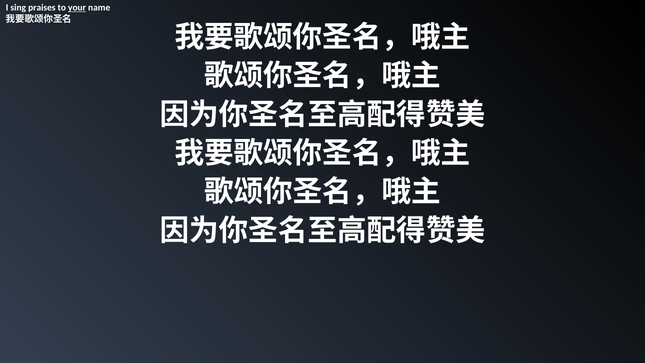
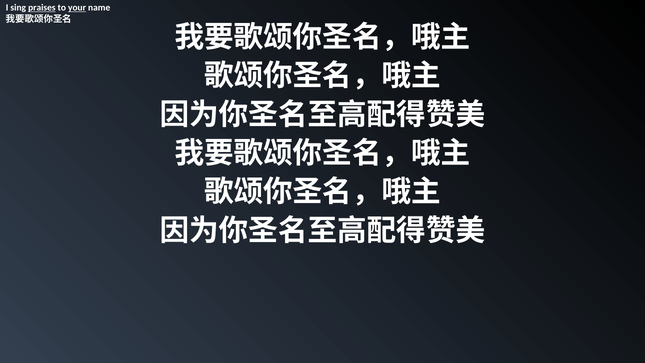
praises underline: none -> present
